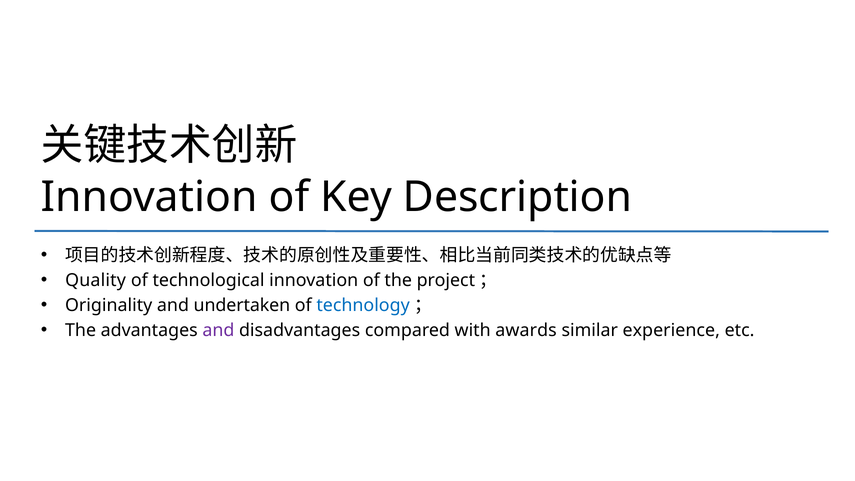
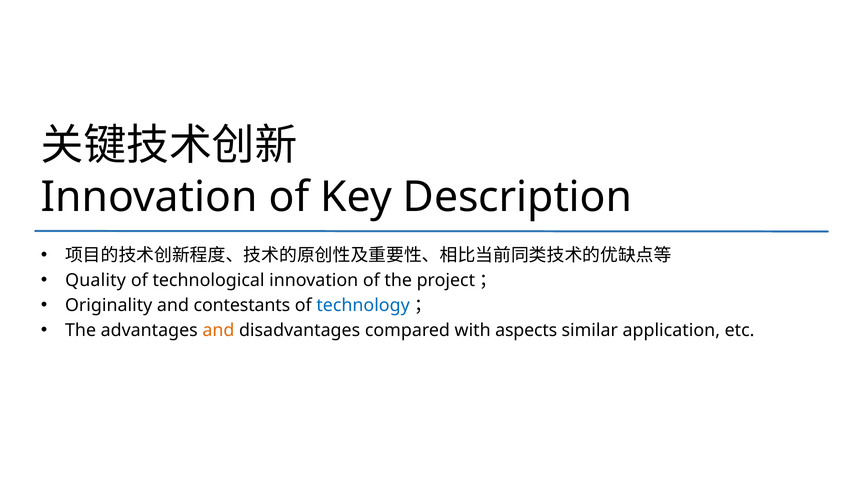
undertaken: undertaken -> contestants
and at (218, 330) colour: purple -> orange
awards: awards -> aspects
experience: experience -> application
